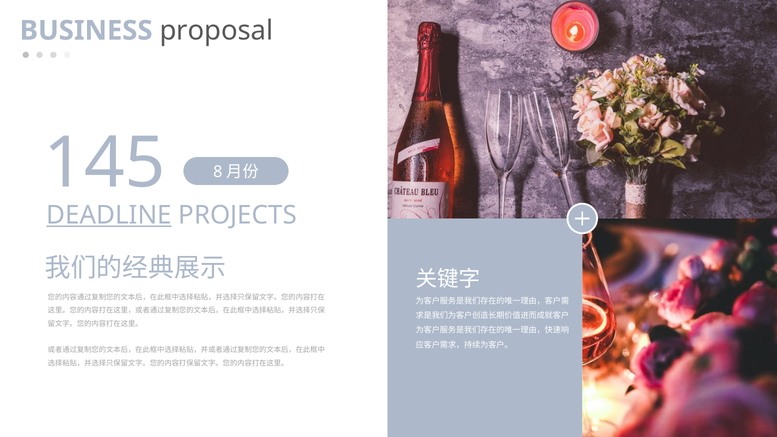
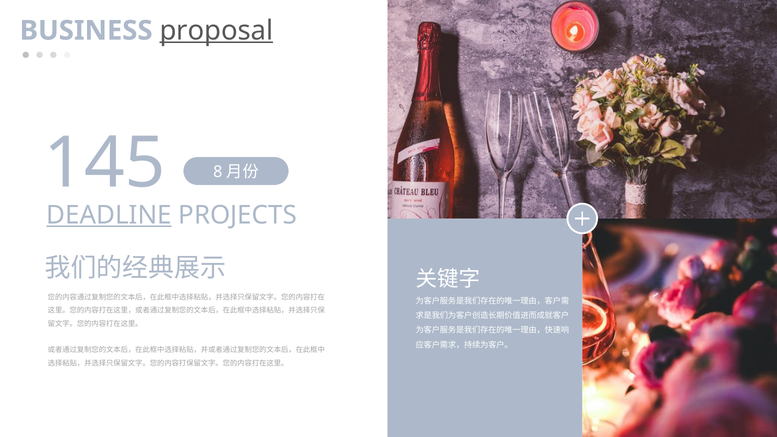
proposal underline: none -> present
